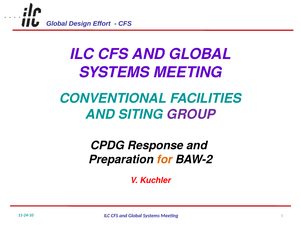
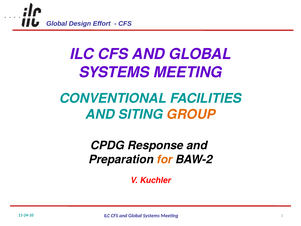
GROUP colour: purple -> orange
